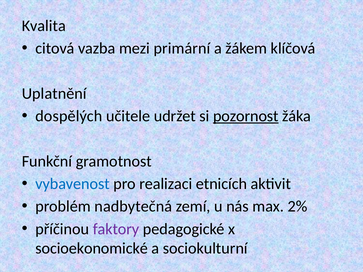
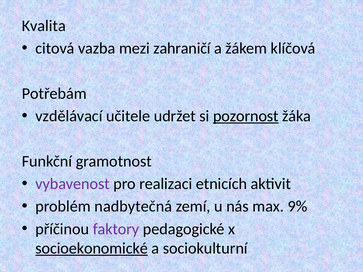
primární: primární -> zahraničí
Uplatnění: Uplatnění -> Potřebám
dospělých: dospělých -> vzdělávací
vybavenost colour: blue -> purple
2%: 2% -> 9%
socioekonomické underline: none -> present
